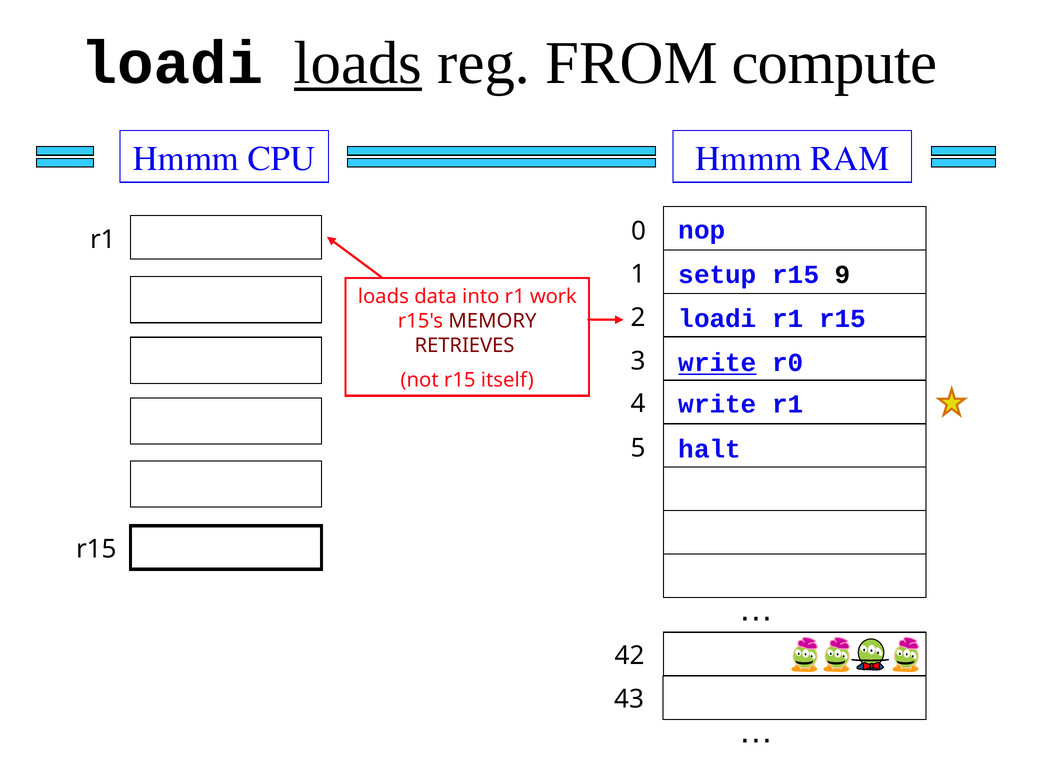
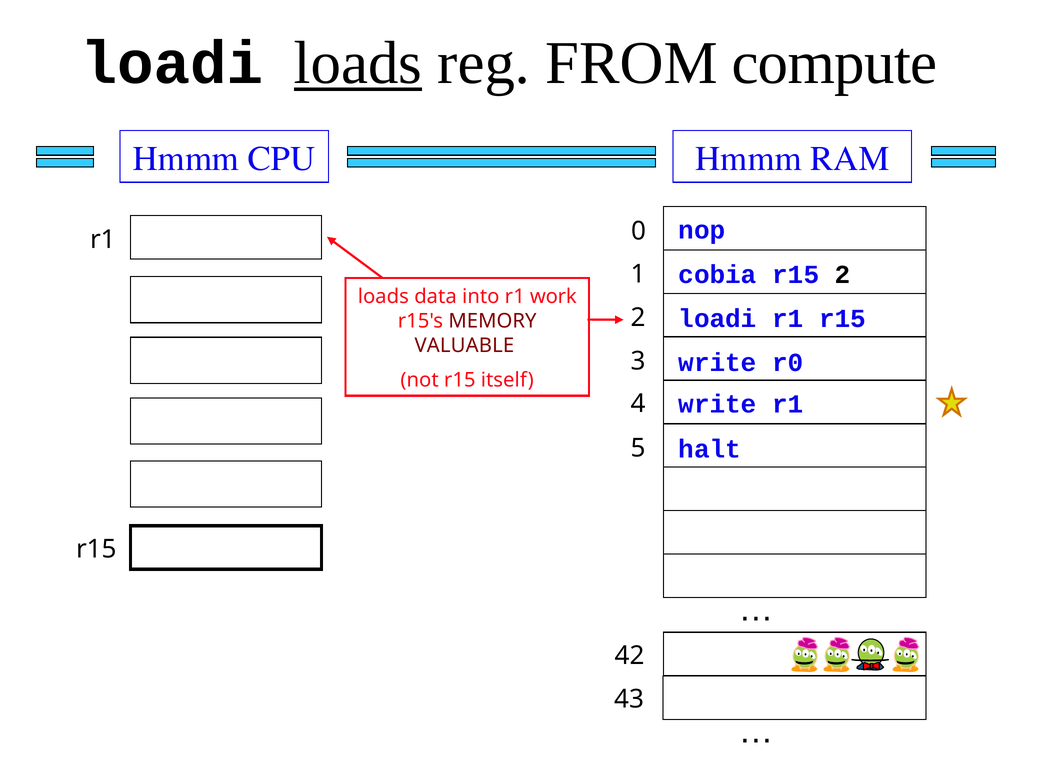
setup: setup -> cobia
r15 9: 9 -> 2
RETRIEVES: RETRIEVES -> VALUABLE
write at (718, 363) underline: present -> none
